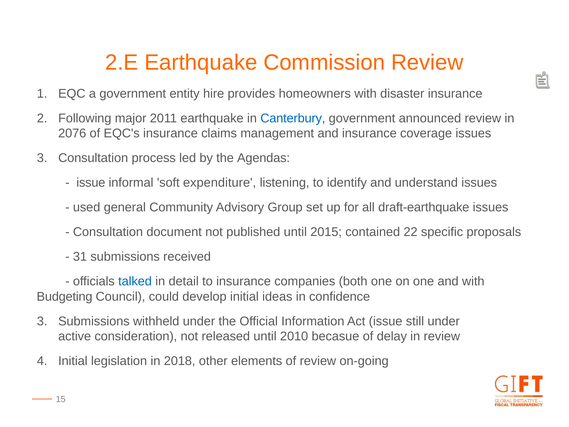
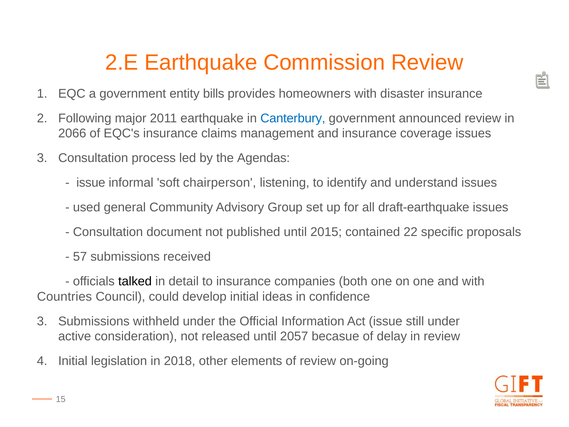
hire: hire -> bills
2076: 2076 -> 2066
expenditure: expenditure -> chairperson
31: 31 -> 57
talked colour: blue -> black
Budgeting: Budgeting -> Countries
2010: 2010 -> 2057
